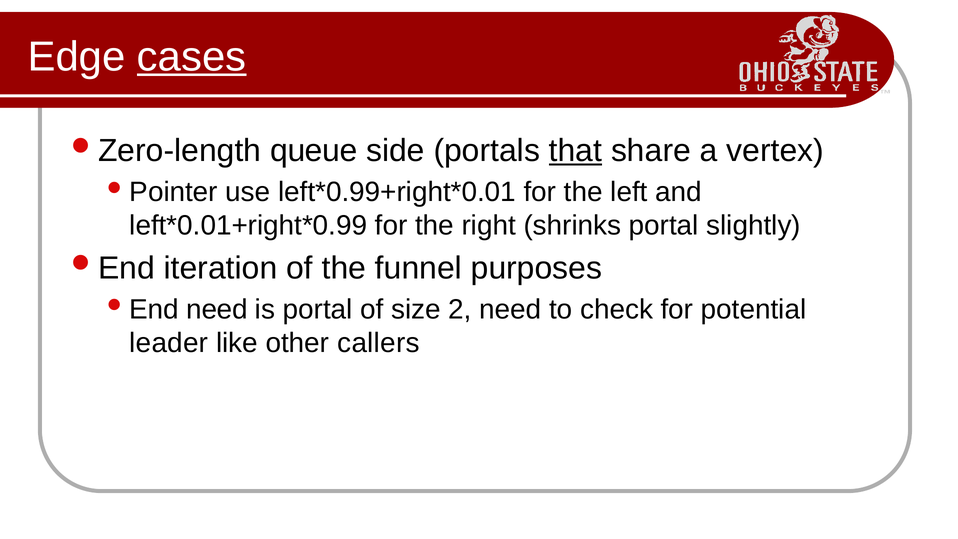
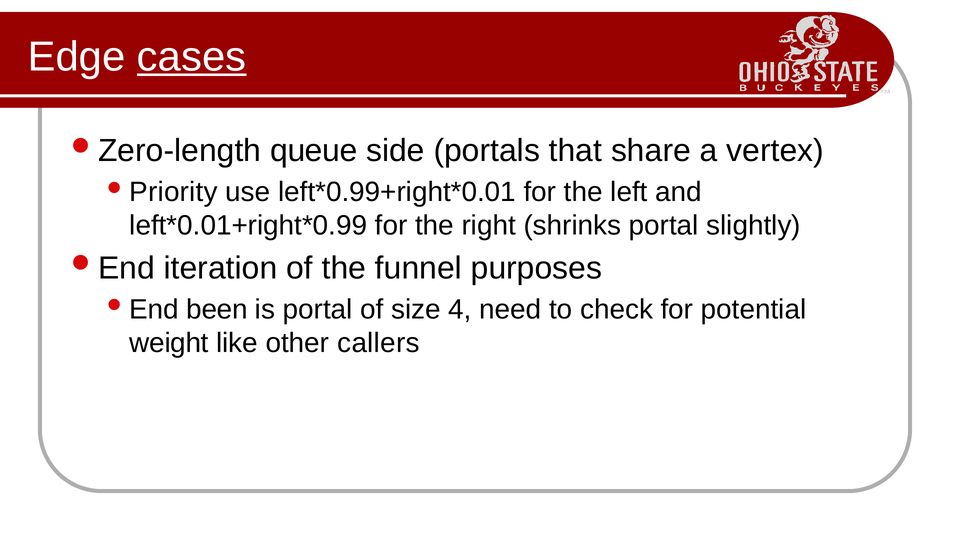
that underline: present -> none
Pointer: Pointer -> Priority
End need: need -> been
2: 2 -> 4
leader: leader -> weight
